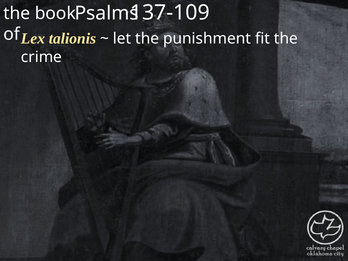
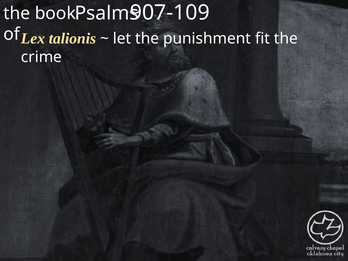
137-109: 137-109 -> 907-109
